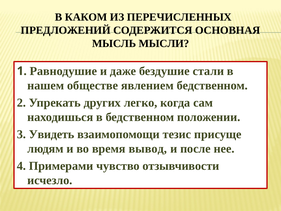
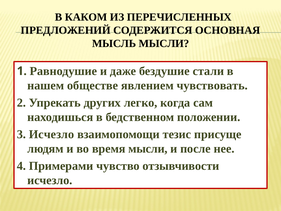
явлением бедственном: бедственном -> чувствовать
3 Увидеть: Увидеть -> Исчезло
время вывод: вывод -> мысли
